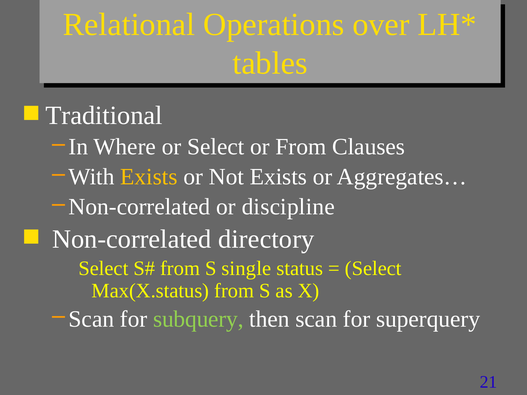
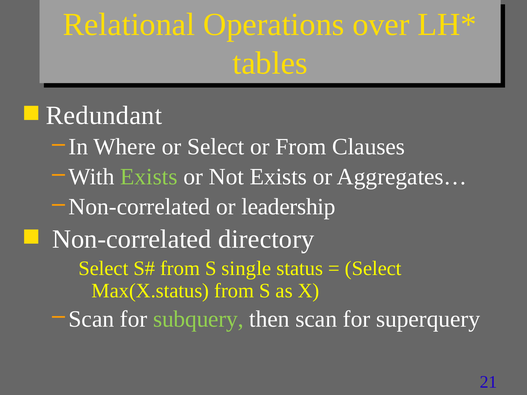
Traditional: Traditional -> Redundant
Exists at (149, 177) colour: yellow -> light green
discipline: discipline -> leadership
